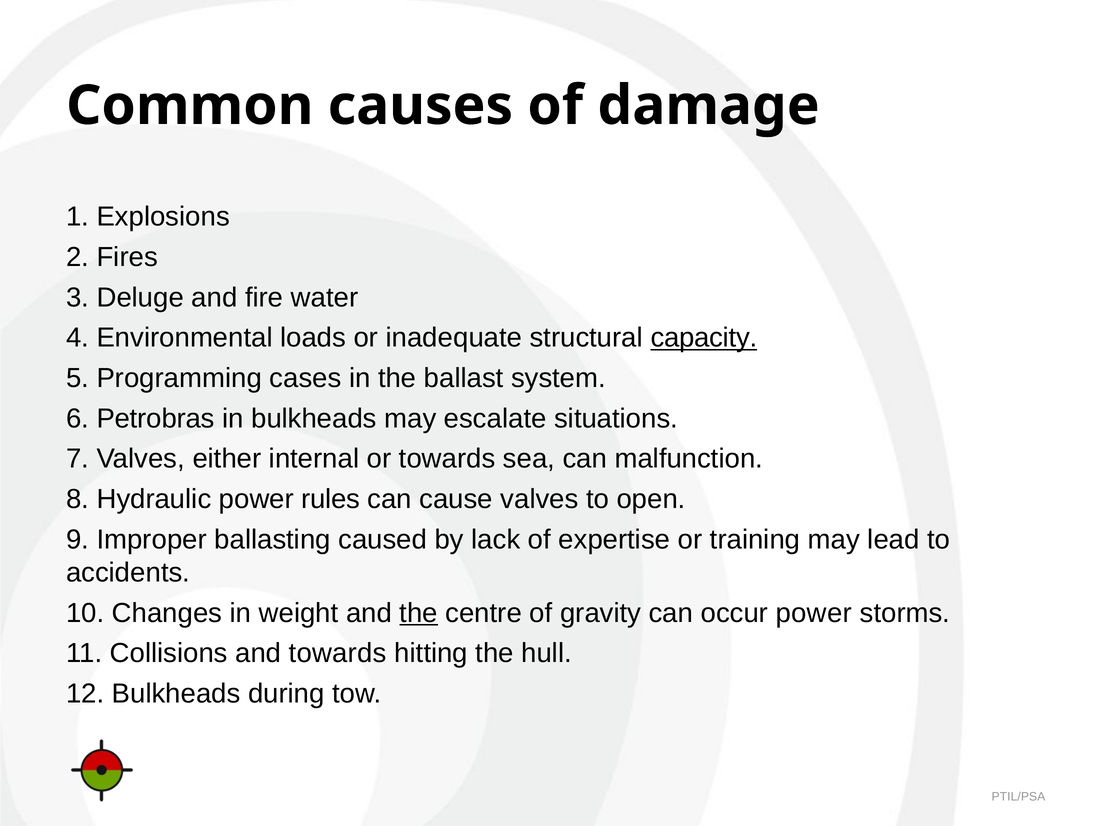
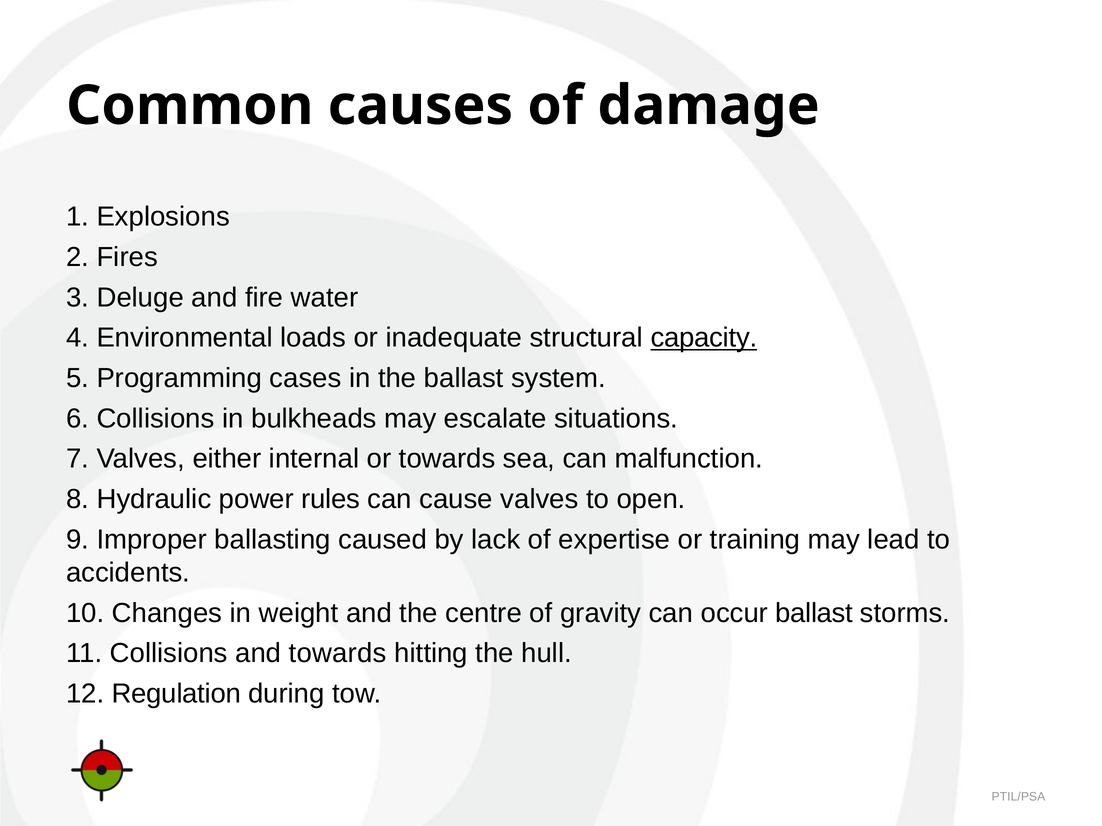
6 Petrobras: Petrobras -> Collisions
the at (419, 613) underline: present -> none
occur power: power -> ballast
12 Bulkheads: Bulkheads -> Regulation
